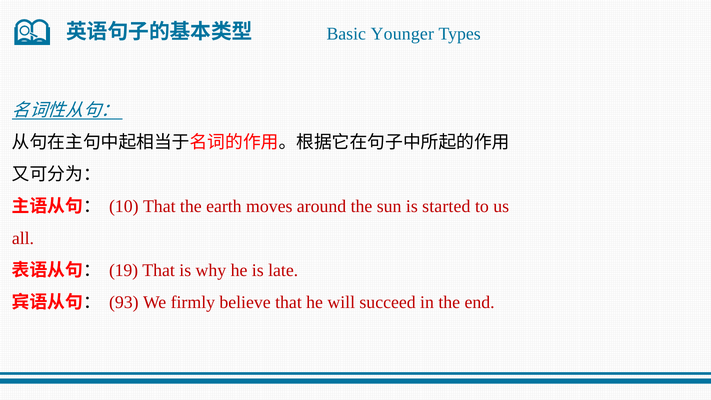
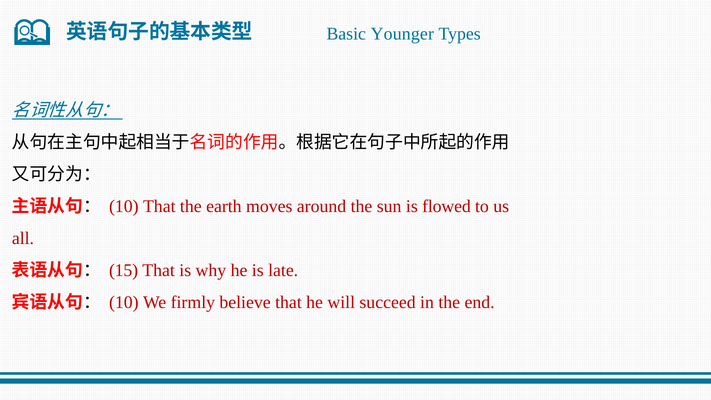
started: started -> flowed
19: 19 -> 15
93 at (124, 303): 93 -> 10
